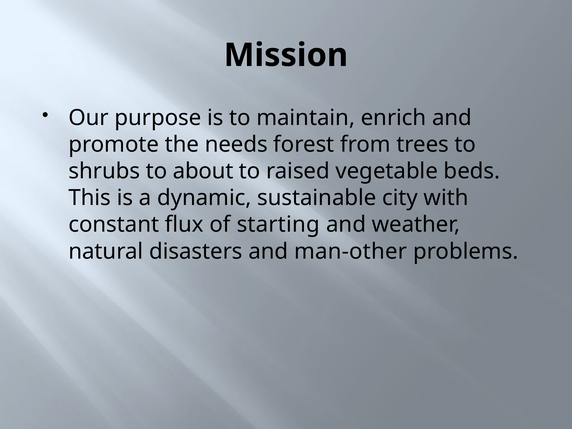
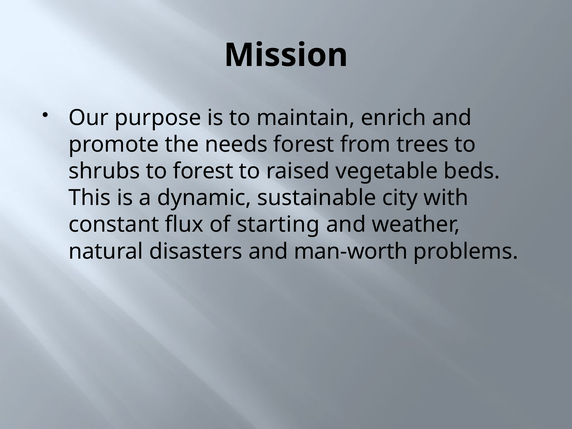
to about: about -> forest
man-other: man-other -> man-worth
